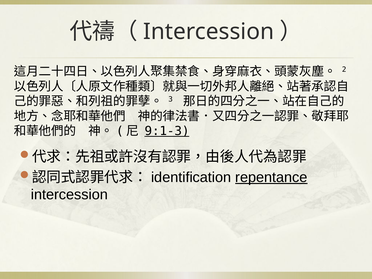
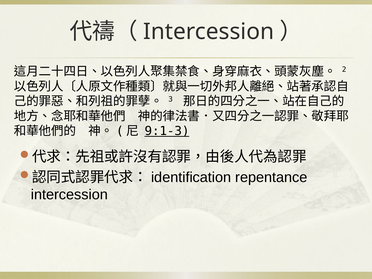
repentance underline: present -> none
